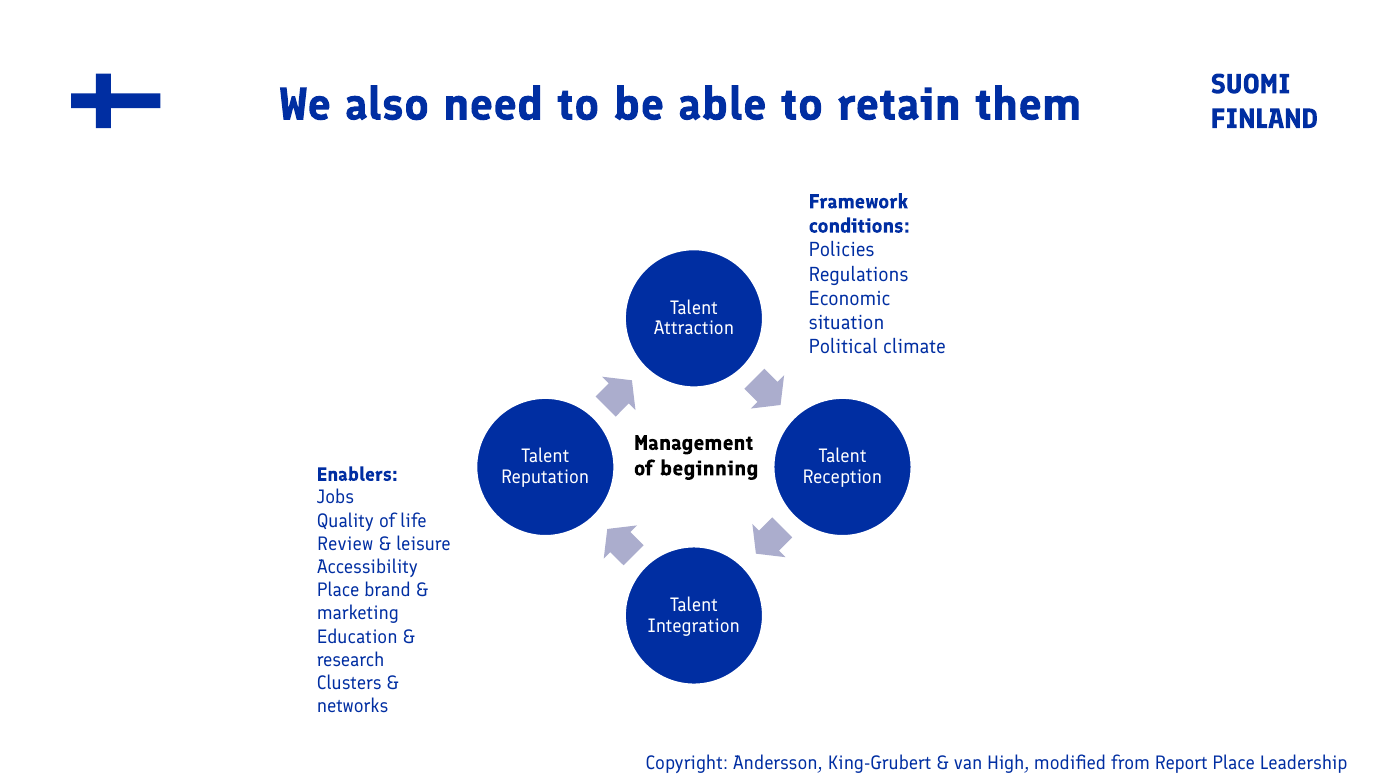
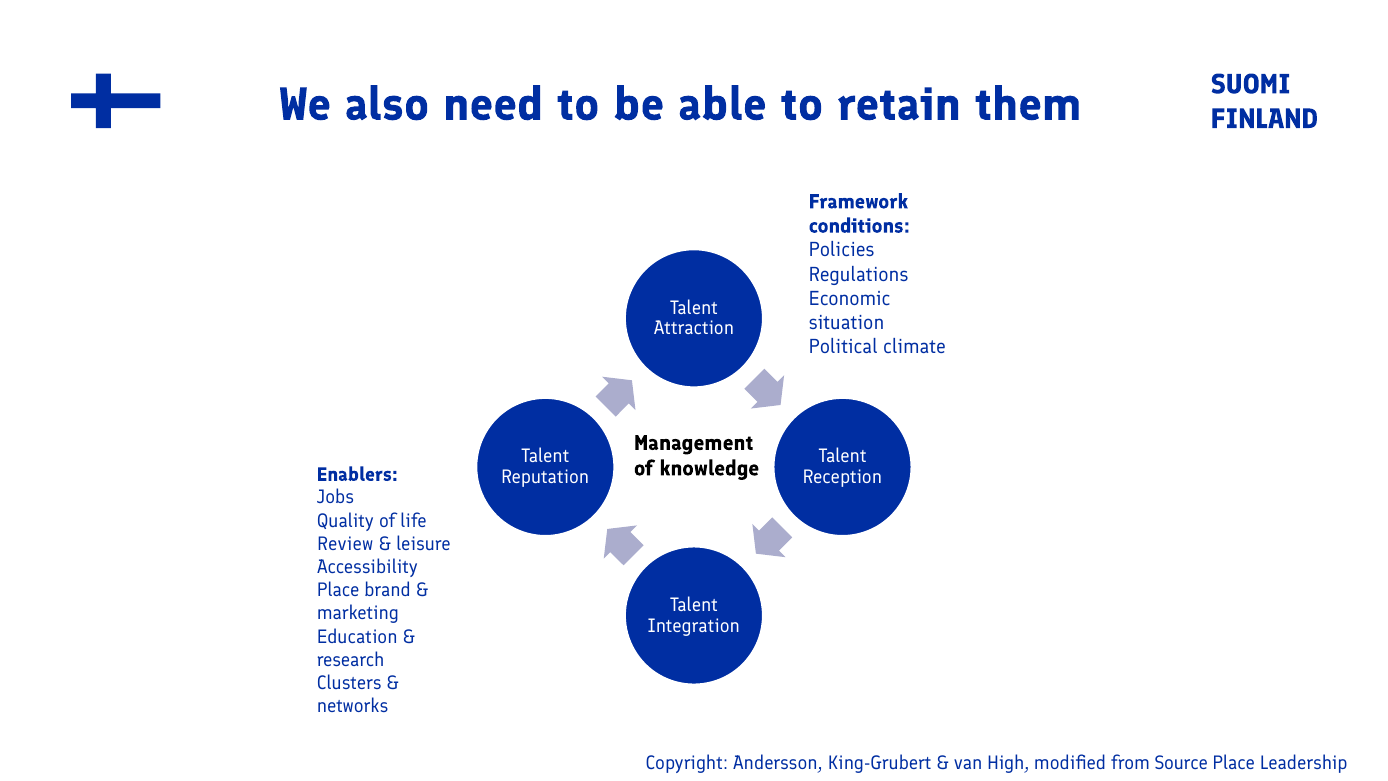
beginning: beginning -> knowledge
Report: Report -> Source
